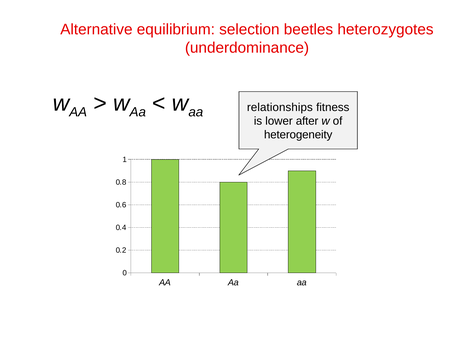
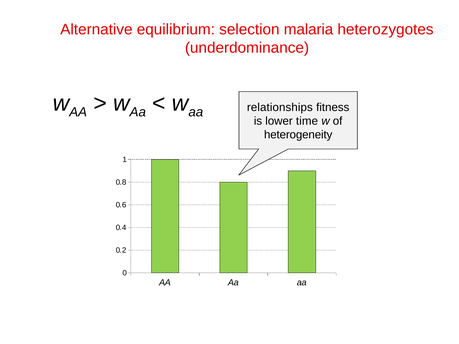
beetles: beetles -> malaria
after: after -> time
